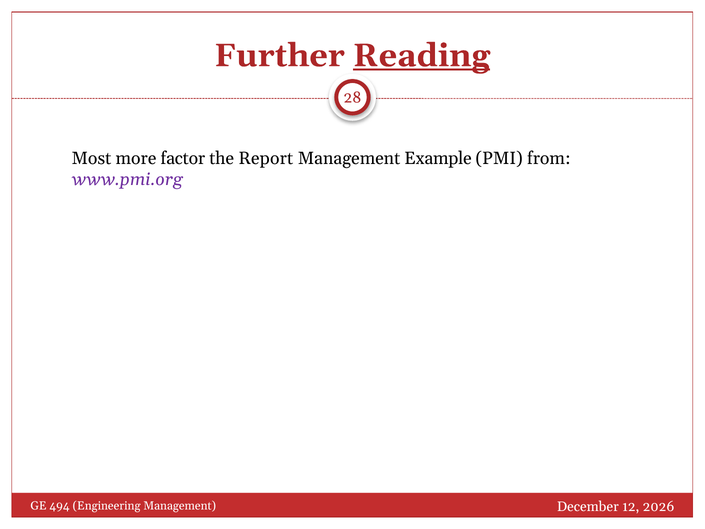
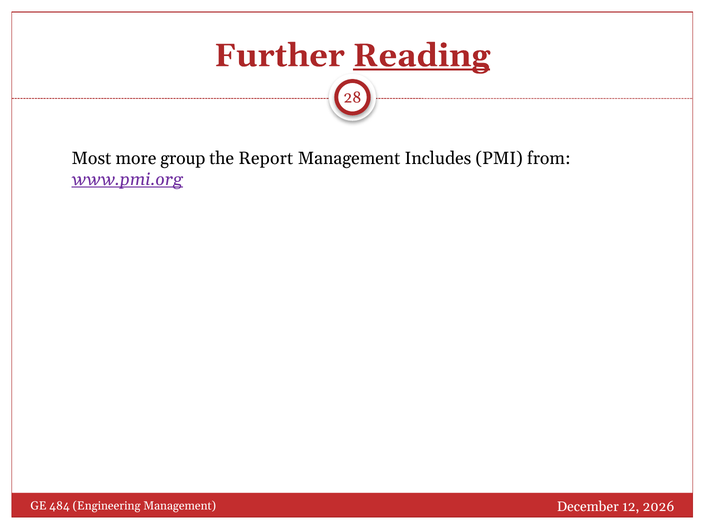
factor: factor -> group
Example: Example -> Includes
www.pmi.org underline: none -> present
494: 494 -> 484
